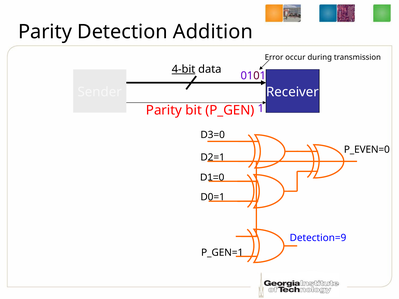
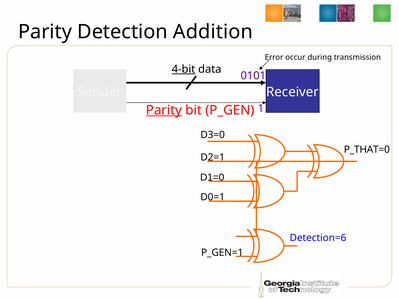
Parity at (164, 110) underline: none -> present
P_EVEN=0: P_EVEN=0 -> P_THAT=0
Detection=9: Detection=9 -> Detection=6
